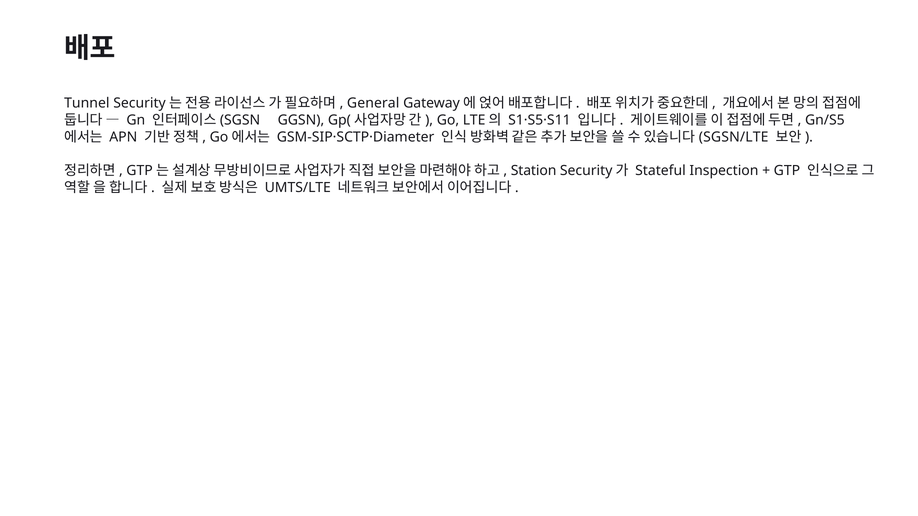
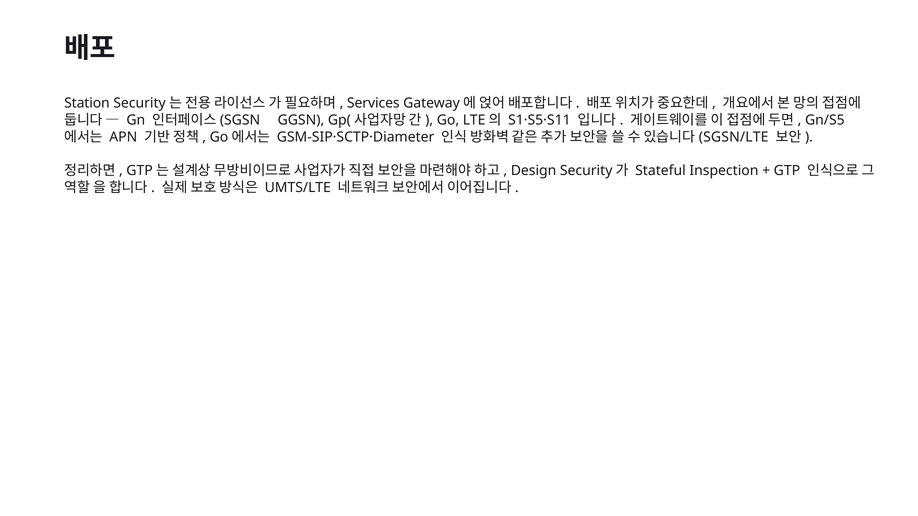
Tunnel: Tunnel -> Station
General: General -> Services
Station: Station -> Design
